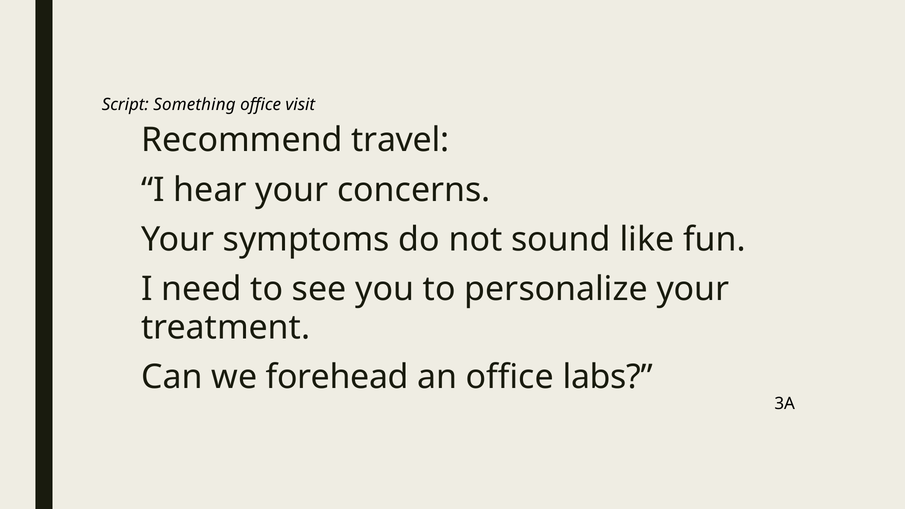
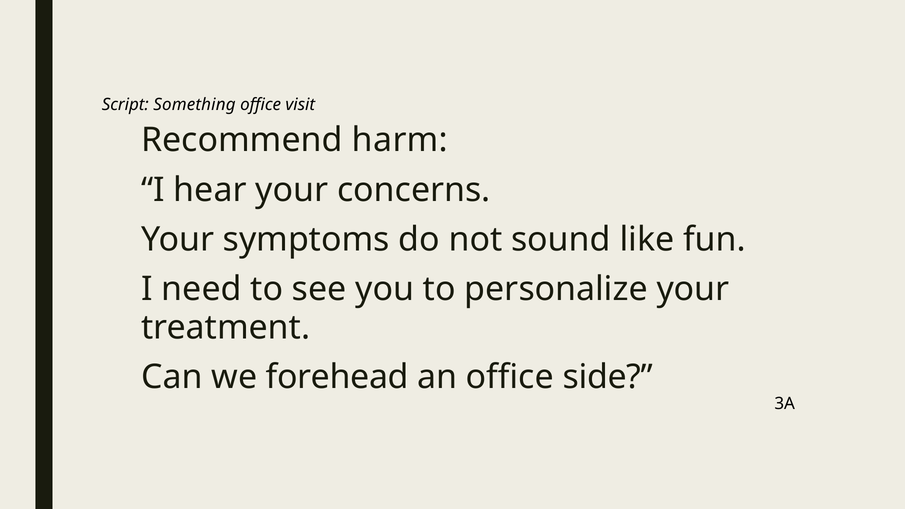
travel: travel -> harm
labs: labs -> side
